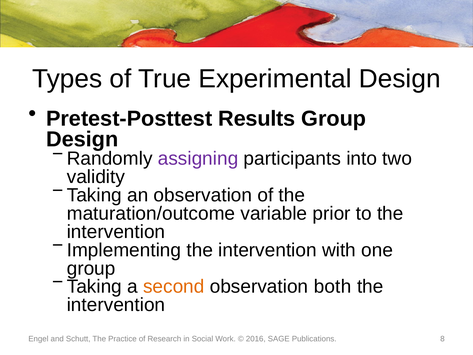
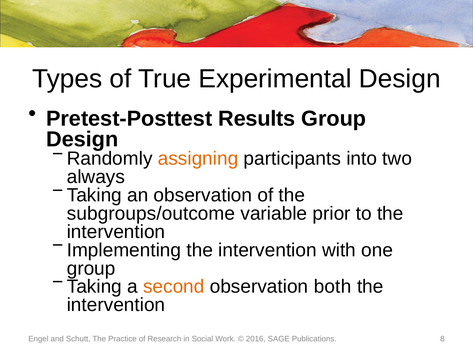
assigning colour: purple -> orange
validity: validity -> always
maturation/outcome: maturation/outcome -> subgroups/outcome
